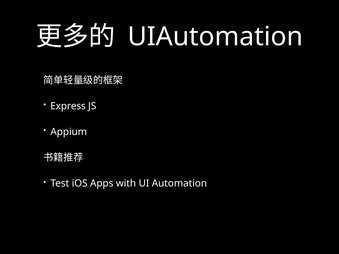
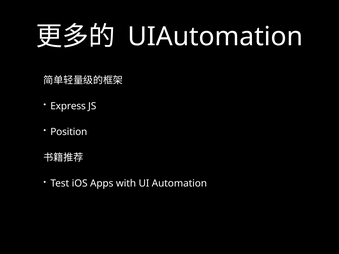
Appium: Appium -> Position
